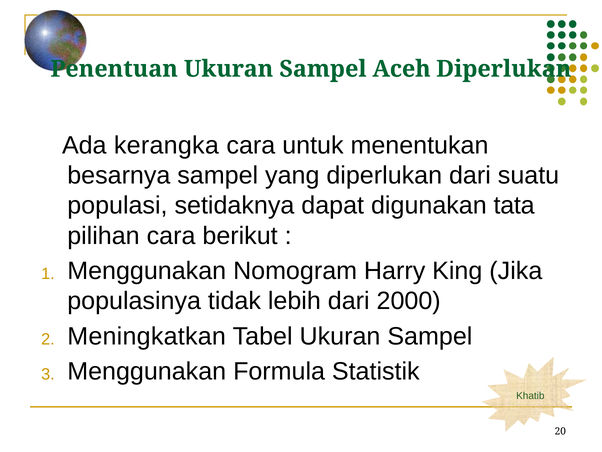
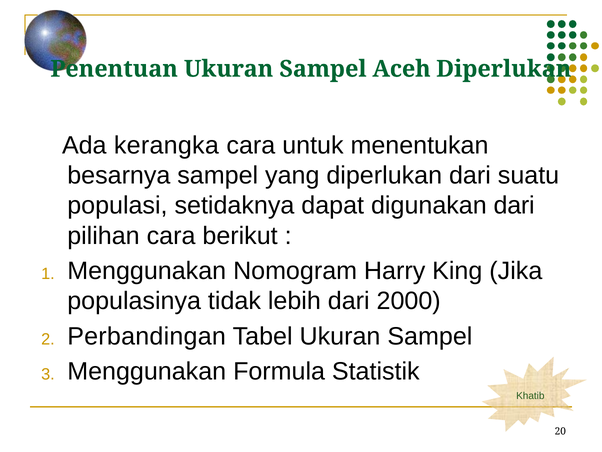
digunakan tata: tata -> dari
Meningkatkan: Meningkatkan -> Perbandingan
